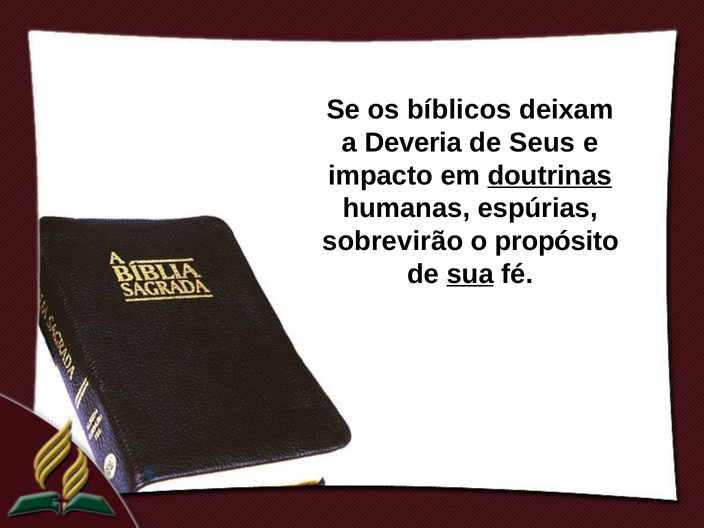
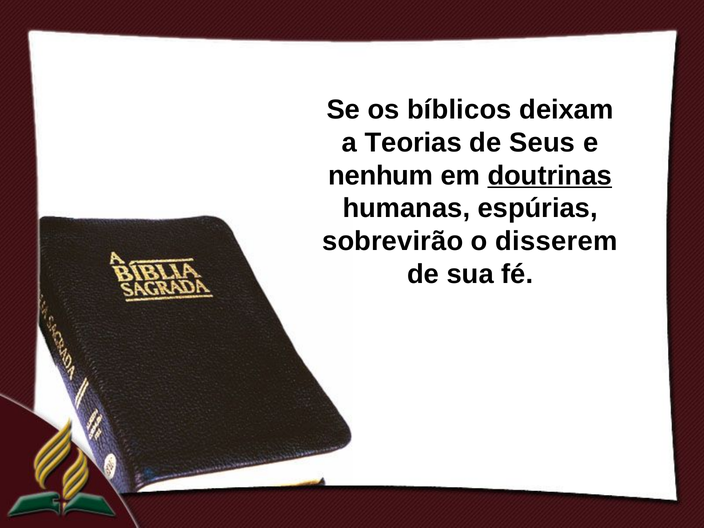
Deveria: Deveria -> Teorias
impacto: impacto -> nenhum
propósito: propósito -> disserem
sua underline: present -> none
